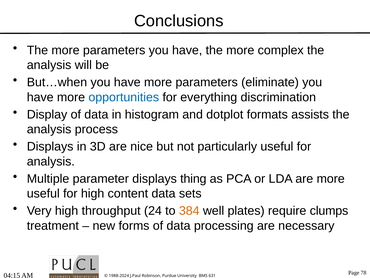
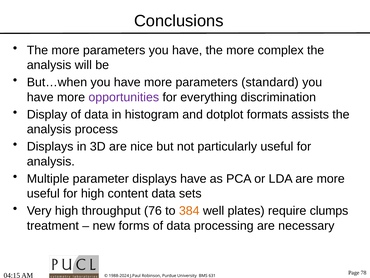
eliminate: eliminate -> standard
opportunities colour: blue -> purple
displays thing: thing -> have
24: 24 -> 76
